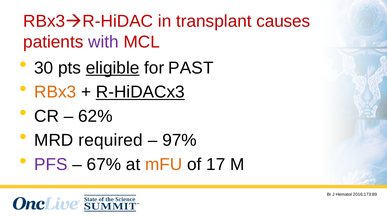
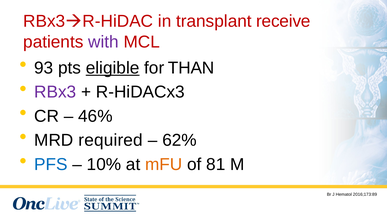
causes: causes -> receive
30: 30 -> 93
PAST: PAST -> THAN
RBx3 at (55, 92) colour: orange -> purple
R-HiDACx3 underline: present -> none
62%: 62% -> 46%
97%: 97% -> 62%
PFS colour: purple -> blue
67%: 67% -> 10%
17: 17 -> 81
